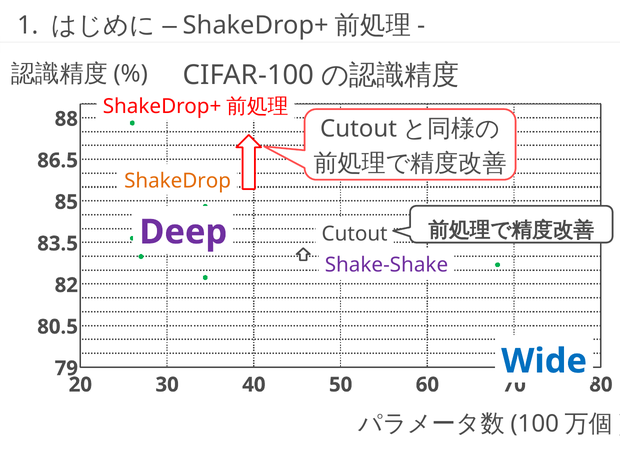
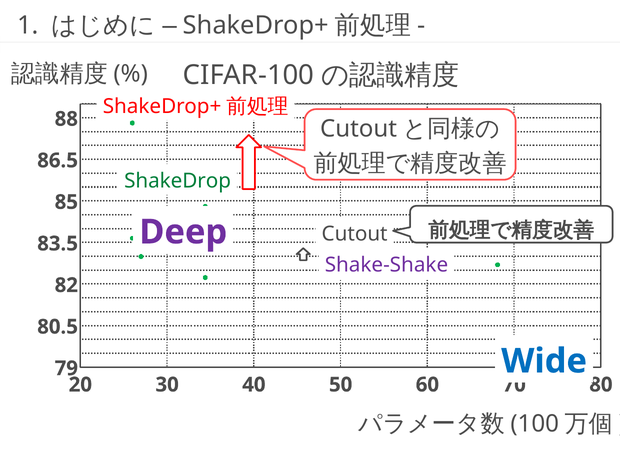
ShakeDrop colour: orange -> green
